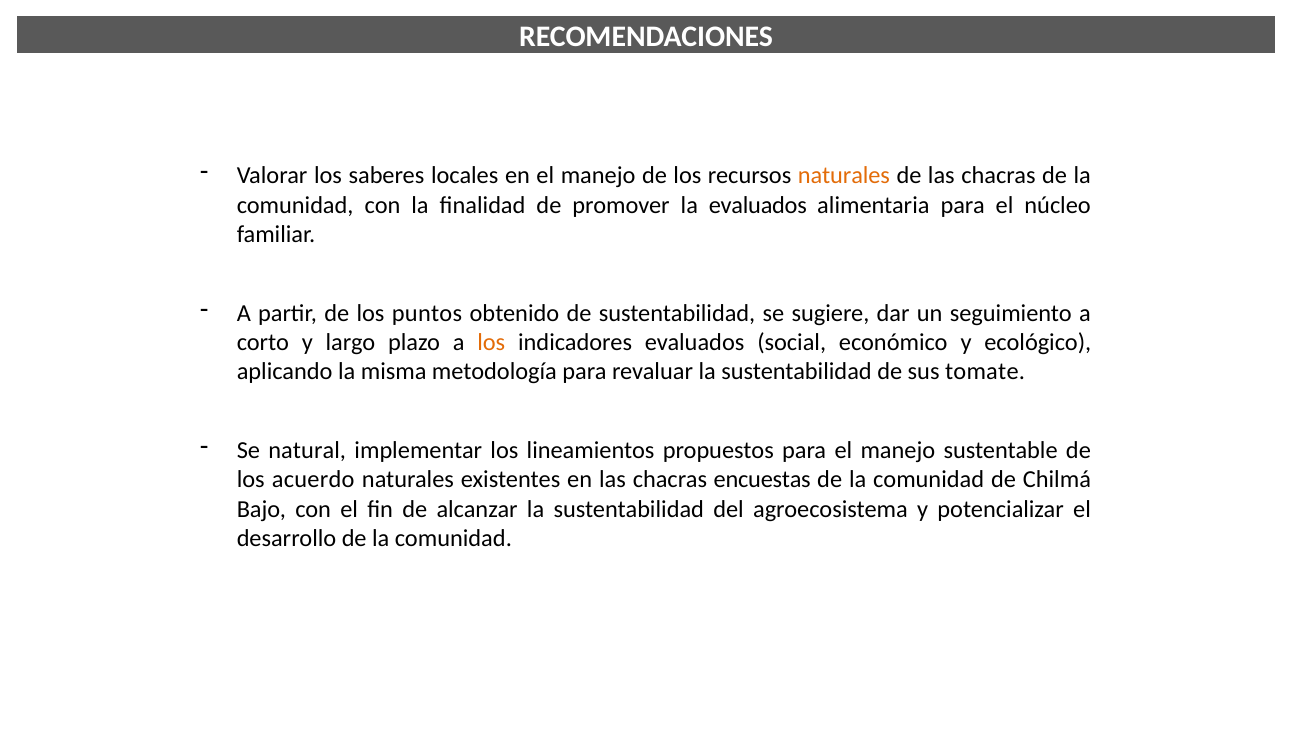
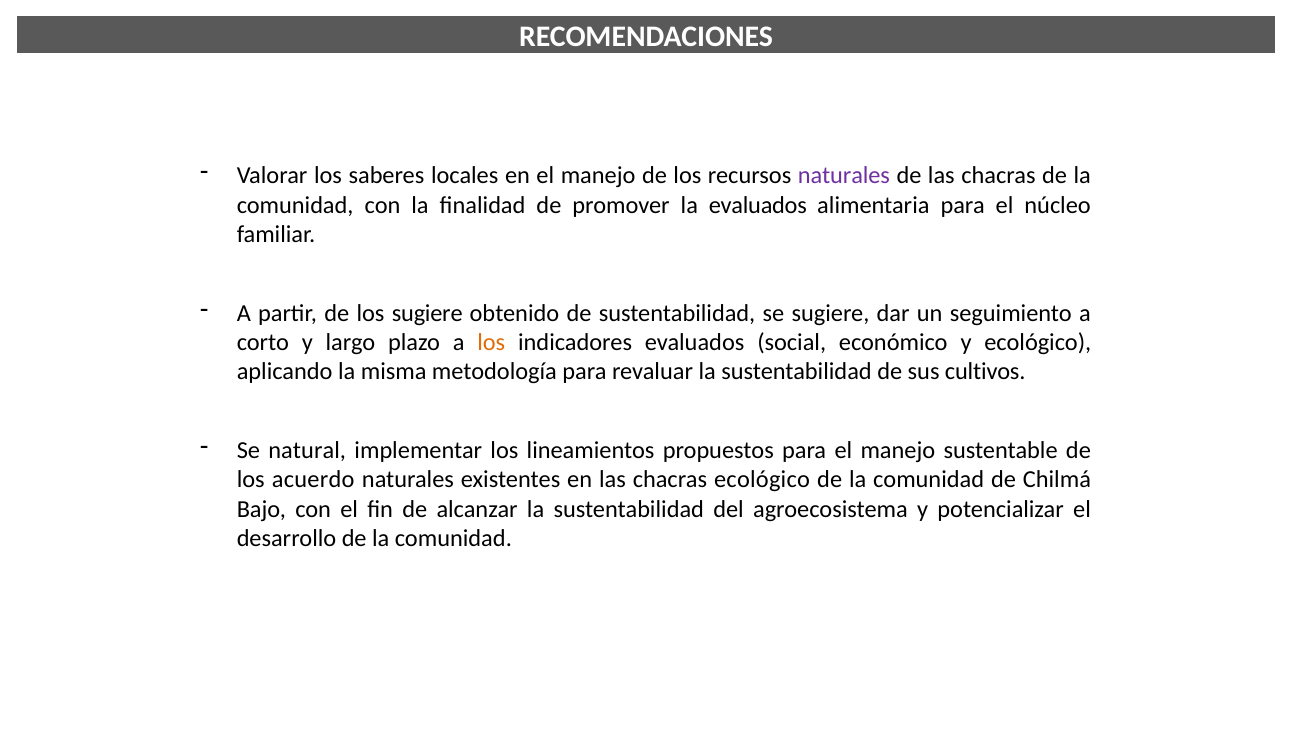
naturales at (844, 176) colour: orange -> purple
los puntos: puntos -> sugiere
tomate: tomate -> cultivos
chacras encuestas: encuestas -> ecológico
